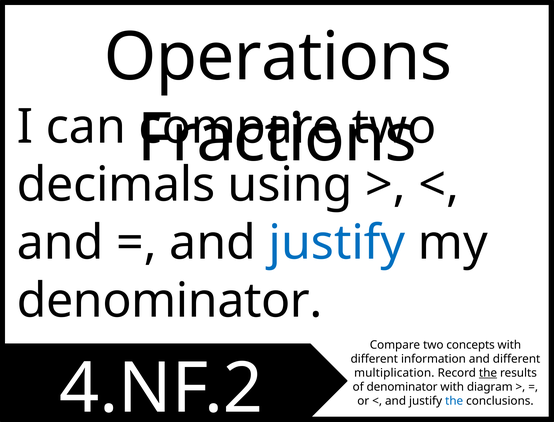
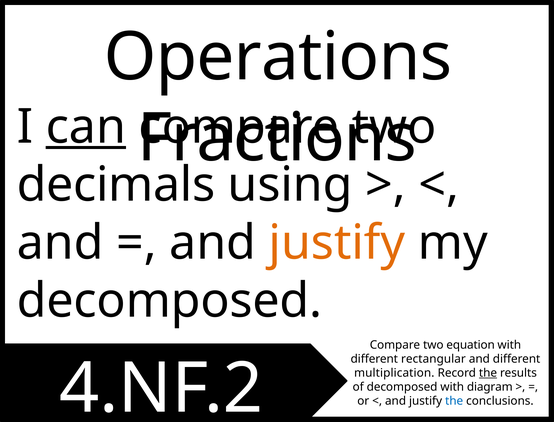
can underline: none -> present
justify at (337, 243) colour: blue -> orange
denominator at (170, 301): denominator -> decomposed
concepts: concepts -> equation
information: information -> rectangular
of denominator: denominator -> decomposed
